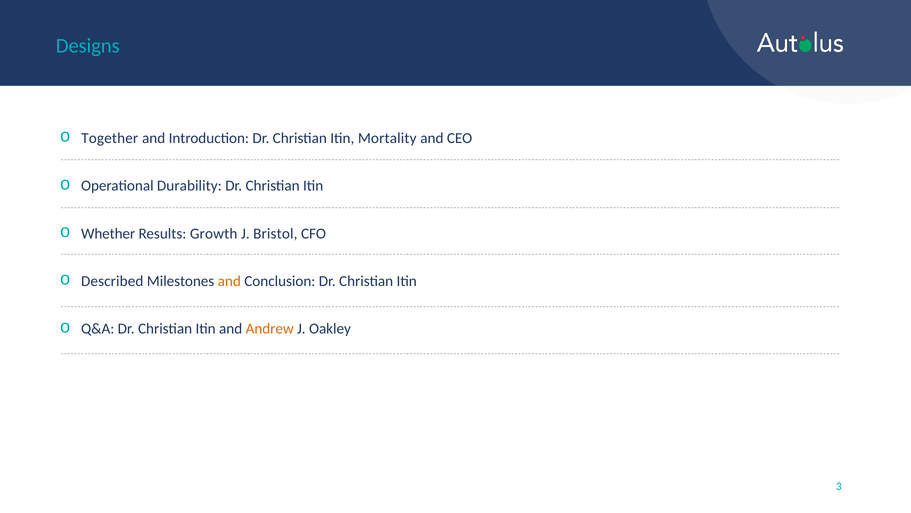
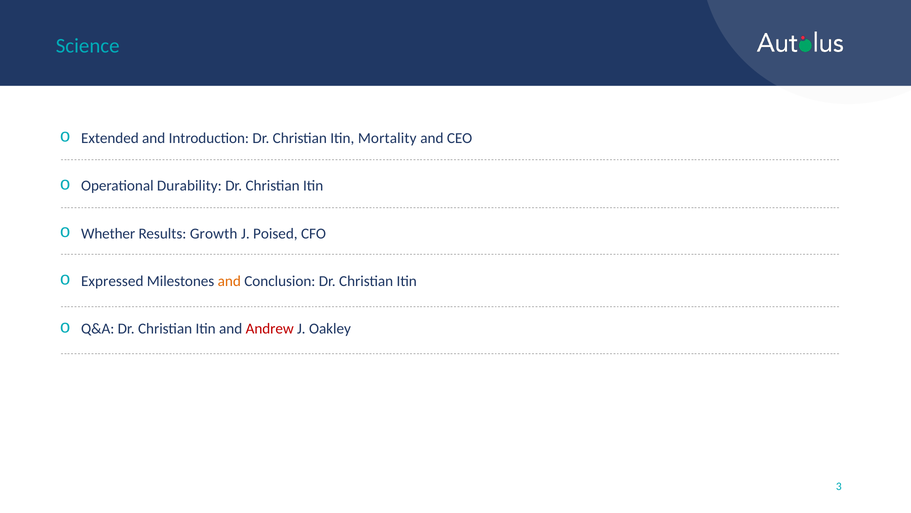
Designs: Designs -> Science
Together: Together -> Extended
Bristol: Bristol -> Poised
Described: Described -> Expressed
Andrew colour: orange -> red
